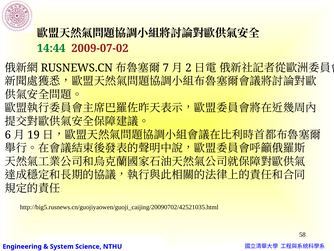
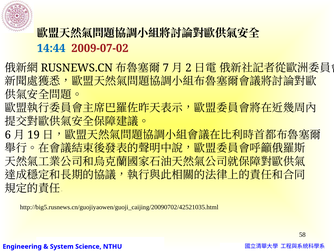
14:44 colour: green -> blue
